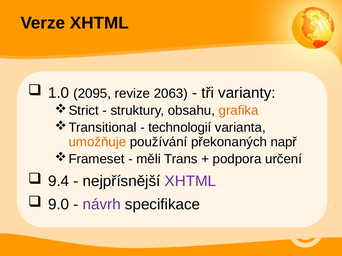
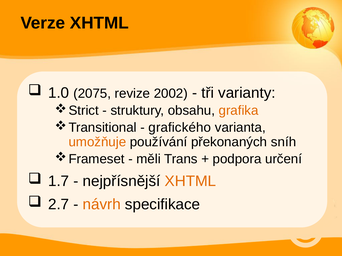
2095: 2095 -> 2075
2063: 2063 -> 2002
technologií: technologií -> grafického
např: např -> sníh
9.4: 9.4 -> 1.7
XHTML at (190, 182) colour: purple -> orange
9.0: 9.0 -> 2.7
návrh colour: purple -> orange
